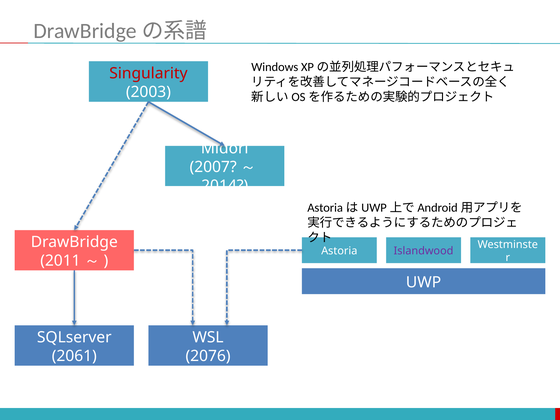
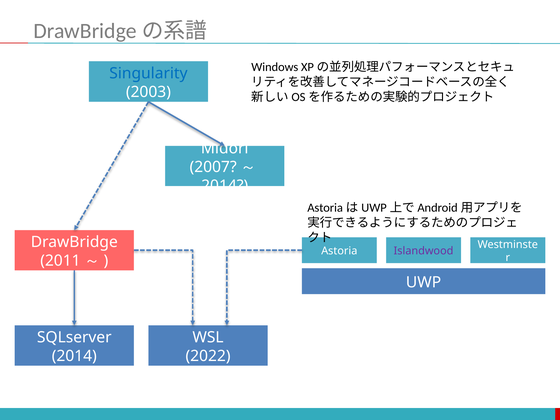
Singularity colour: red -> blue
2061 at (74, 356): 2061 -> 2014
2076: 2076 -> 2022
